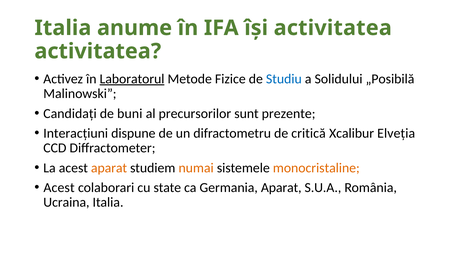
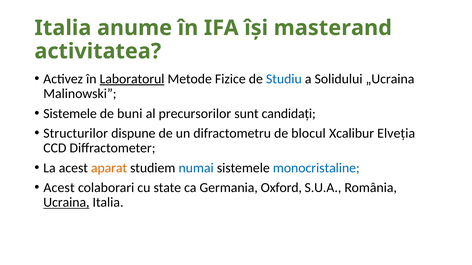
își activitatea: activitatea -> masterand
„Posibilă: „Posibilă -> „Ucraina
Candidați at (70, 114): Candidați -> Sistemele
prezente: prezente -> candidați
Interacțiuni: Interacțiuni -> Structurilor
critică: critică -> blocul
numai colour: orange -> blue
monocristaline colour: orange -> blue
Germania Aparat: Aparat -> Oxford
Ucraina underline: none -> present
